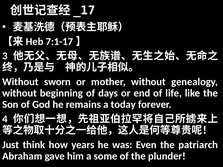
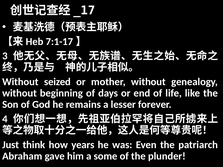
sworn: sworn -> seized
today: today -> lesser
